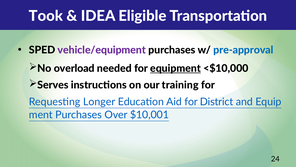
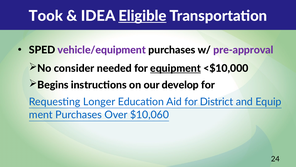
Eligible underline: none -> present
pre-approval colour: blue -> purple
overload: overload -> consider
Serves: Serves -> Begins
training: training -> develop
$10,001: $10,001 -> $10,060
